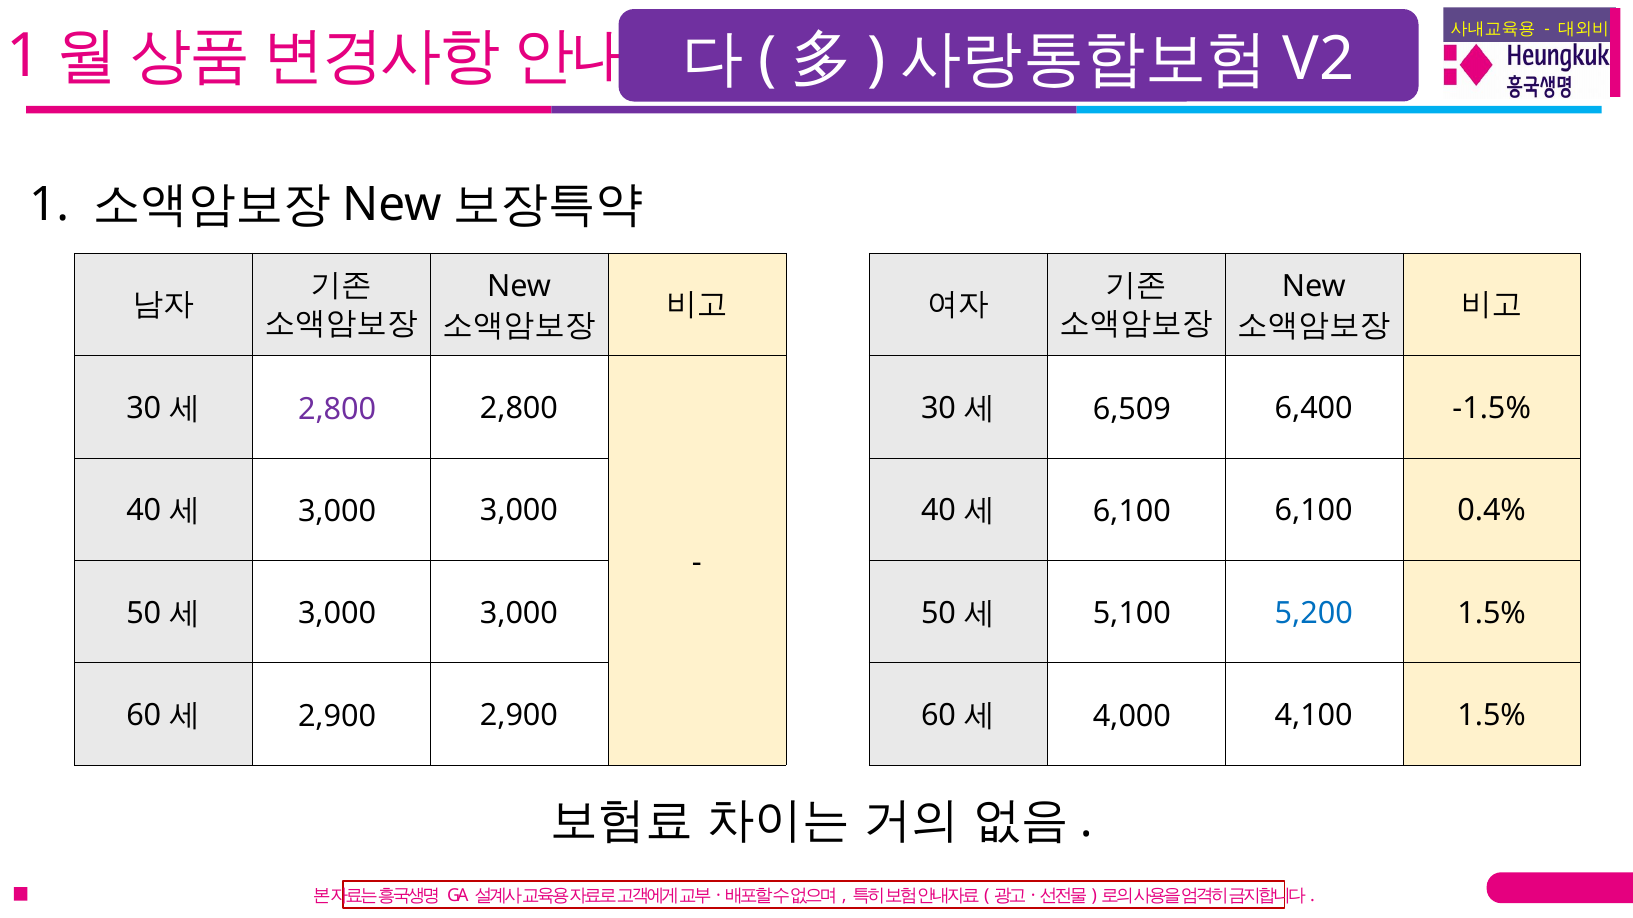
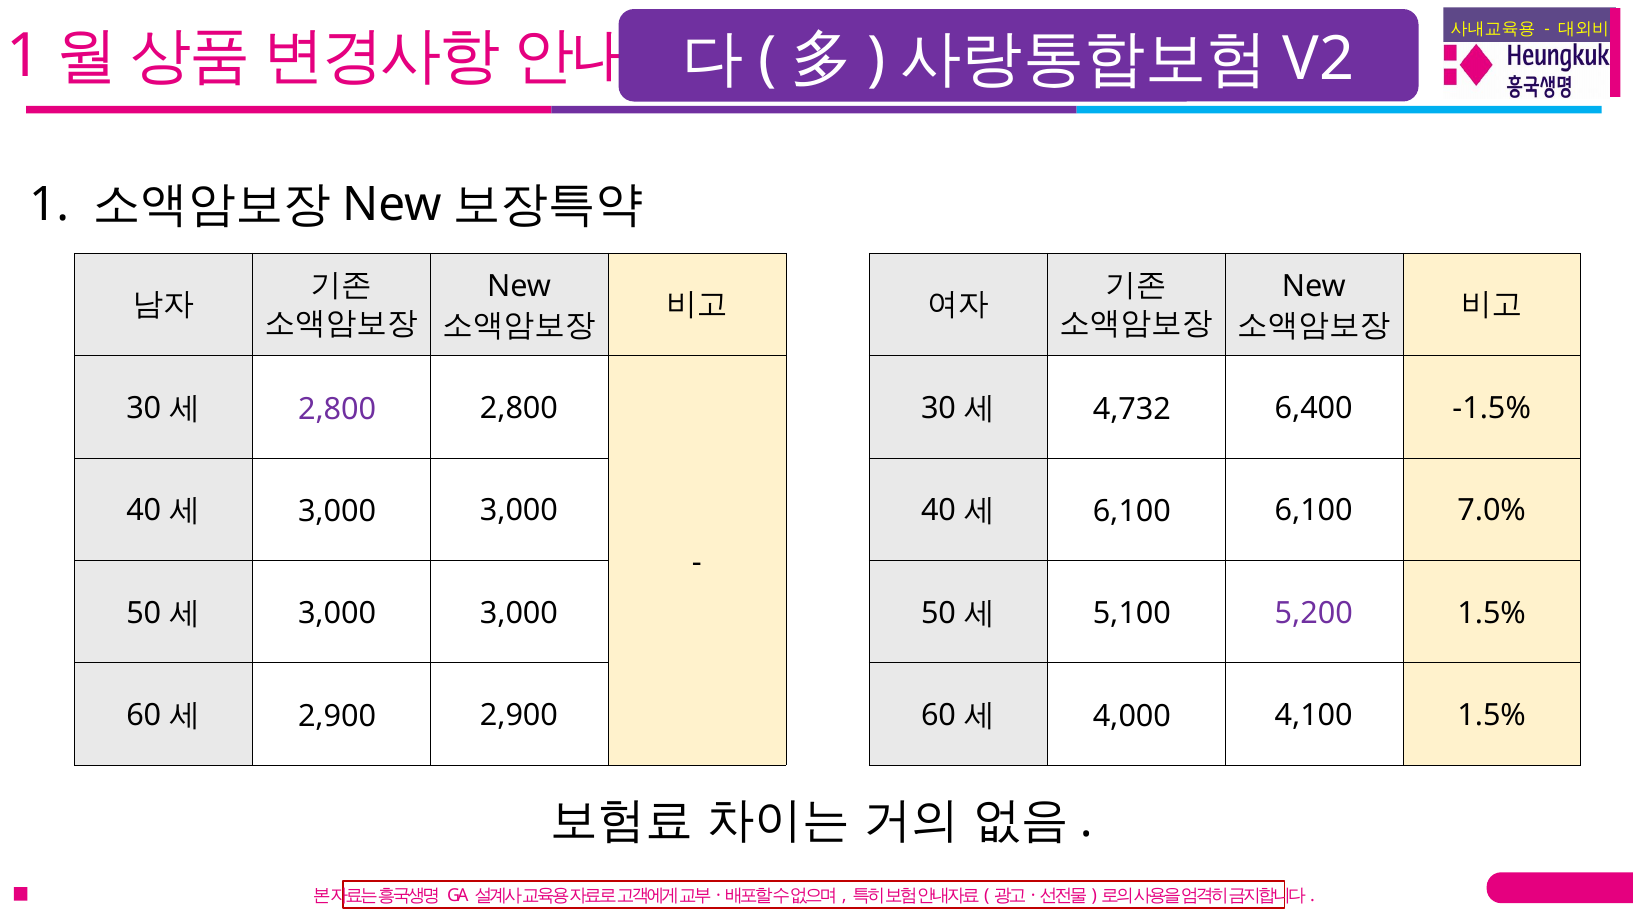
6,509: 6,509 -> 4,732
0.4%: 0.4% -> 7.0%
5,200 colour: blue -> purple
